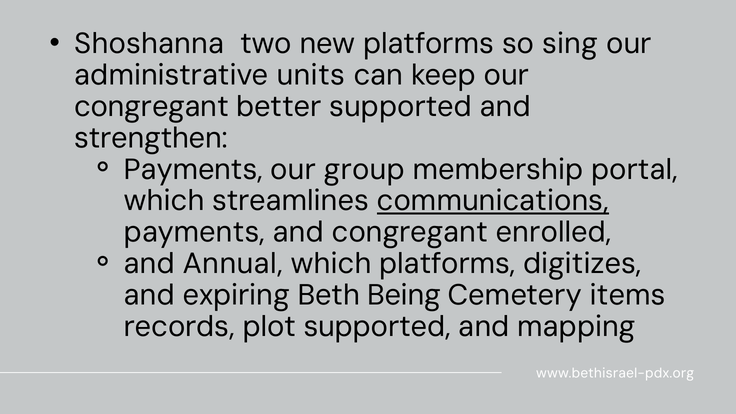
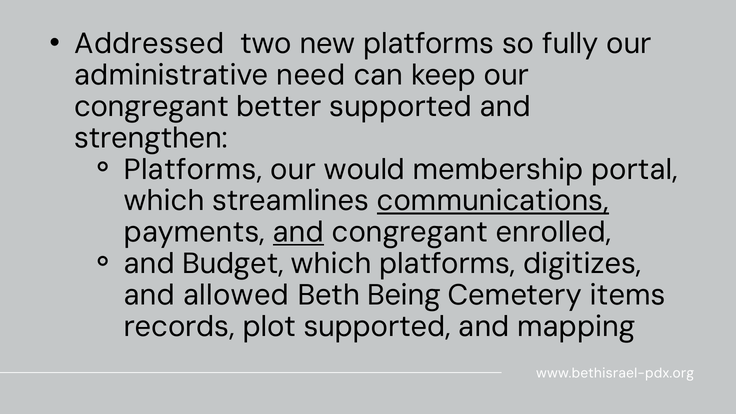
Shoshanna: Shoshanna -> Addressed
sing: sing -> fully
units: units -> need
Payments at (193, 169): Payments -> Platforms
group: group -> would
and at (298, 232) underline: none -> present
Annual: Annual -> Budget
expiring: expiring -> allowed
